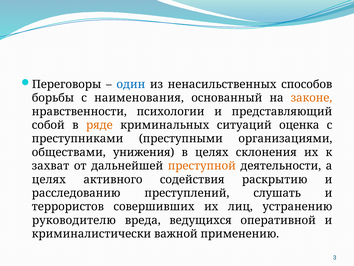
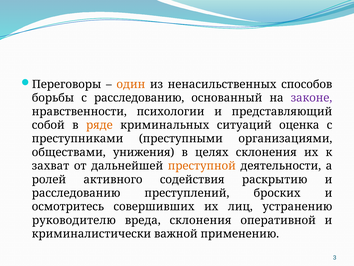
один colour: blue -> orange
с наименования: наименования -> расследованию
законе colour: orange -> purple
целях at (49, 179): целях -> ролей
слушать: слушать -> броских
террористов: террористов -> осмотритесь
вреда ведущихся: ведущихся -> склонения
